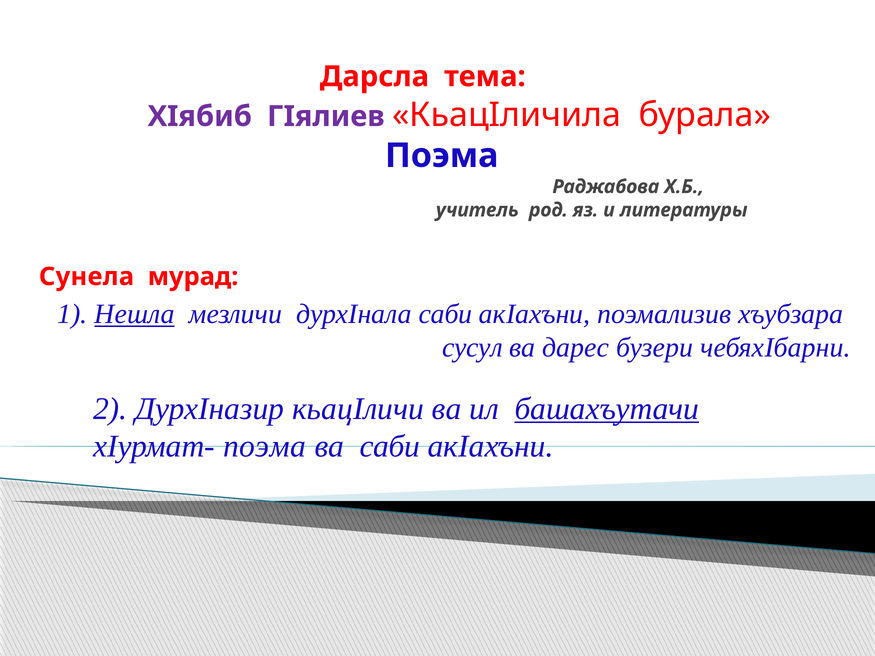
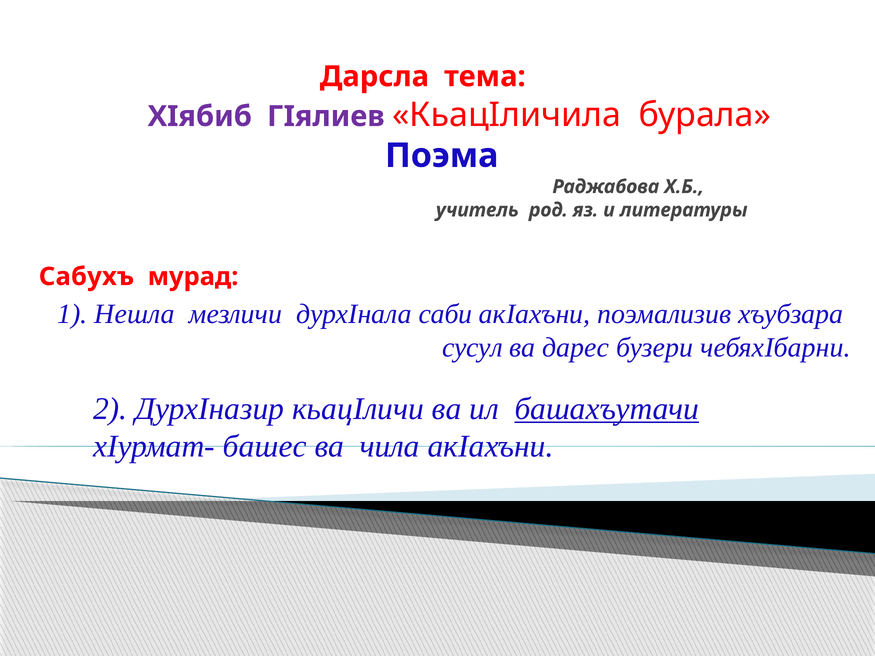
Сунела: Сунела -> Сабухъ
Нешла underline: present -> none
хIурмат- поэма: поэма -> башес
ва саби: саби -> чила
